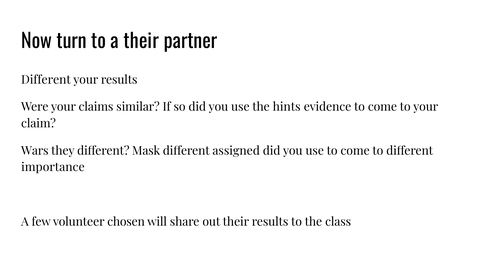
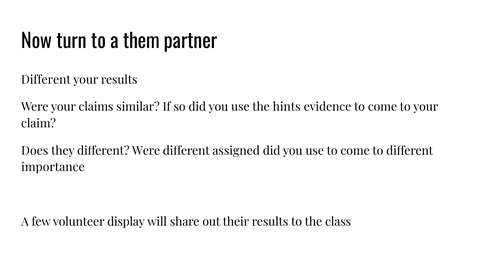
a their: their -> them
Wars: Wars -> Does
different Mask: Mask -> Were
chosen: chosen -> display
